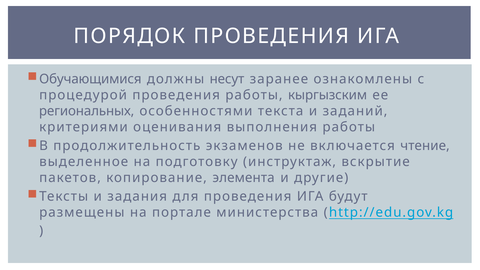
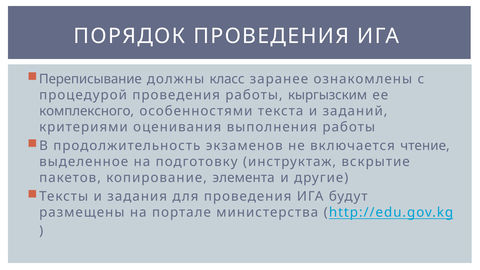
Обучающимися: Обучающимися -> Переписывание
несут: несут -> класс
региональных: региональных -> комплексного
